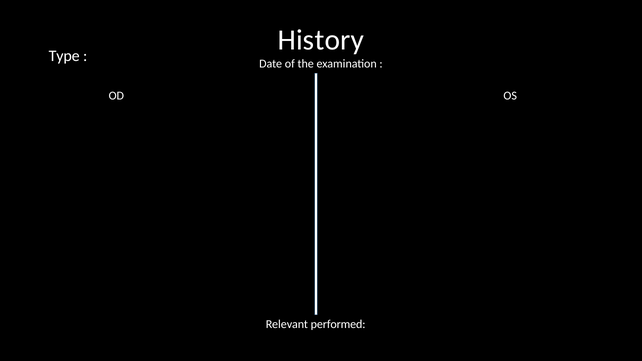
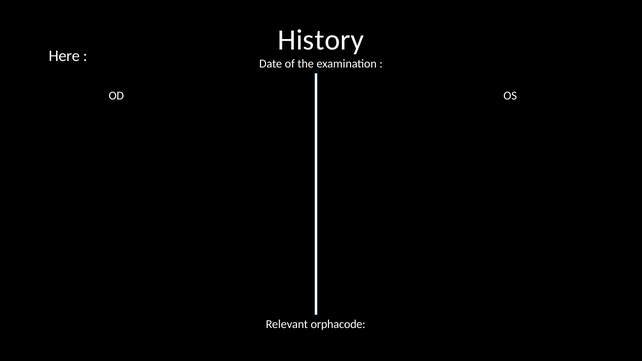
Type: Type -> Here
performed: performed -> orphacode
